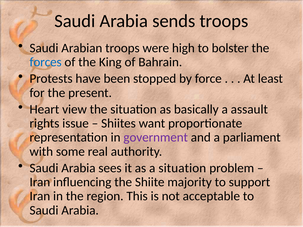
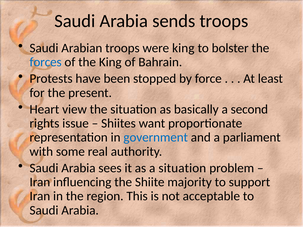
were high: high -> king
assault: assault -> second
government colour: purple -> blue
